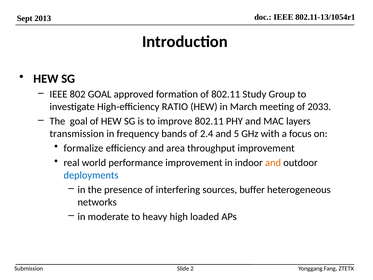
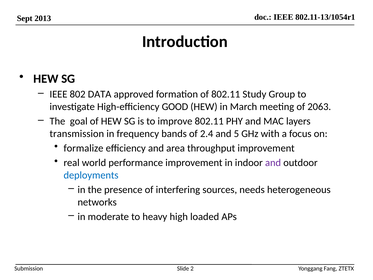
802 GOAL: GOAL -> DATA
RATIO: RATIO -> GOOD
2033: 2033 -> 2063
and at (273, 163) colour: orange -> purple
buffer: buffer -> needs
